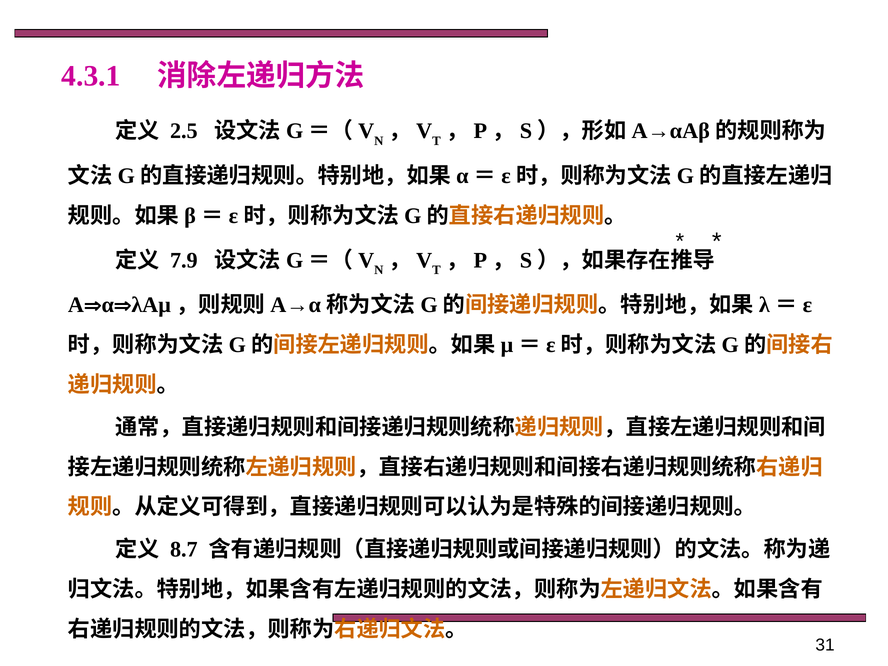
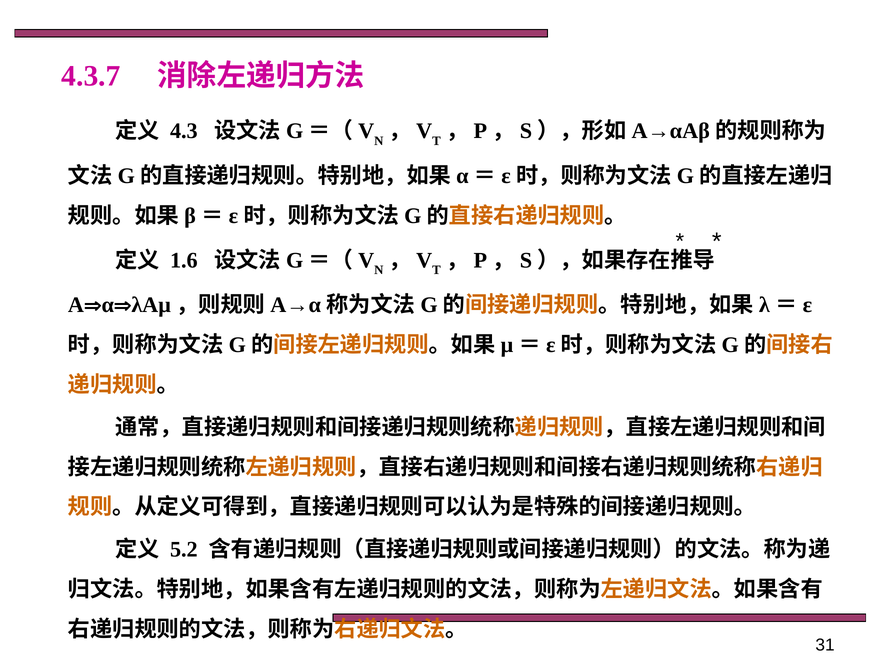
4.3.1: 4.3.1 -> 4.3.7
2.5: 2.5 -> 4.3
7.9: 7.9 -> 1.6
8.7: 8.7 -> 5.2
